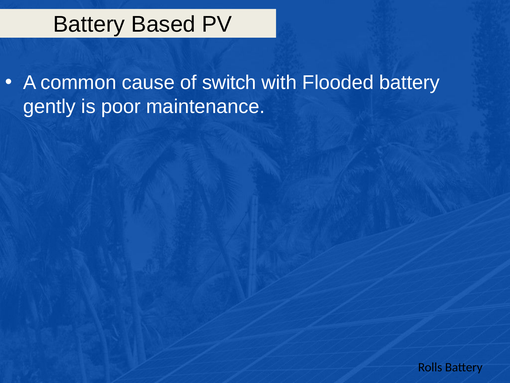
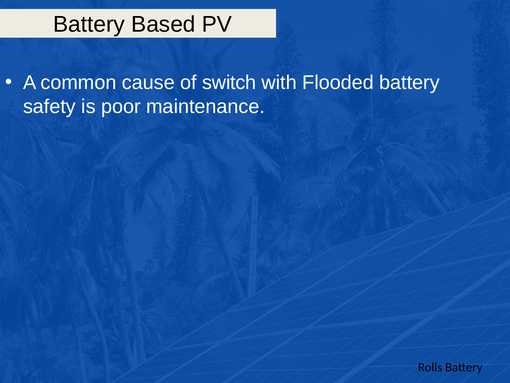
gently: gently -> safety
